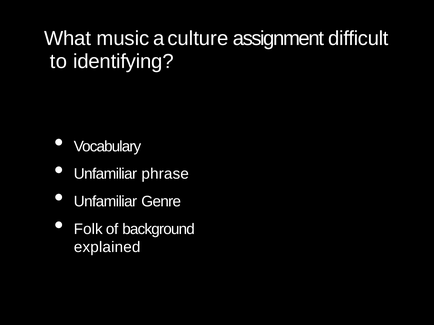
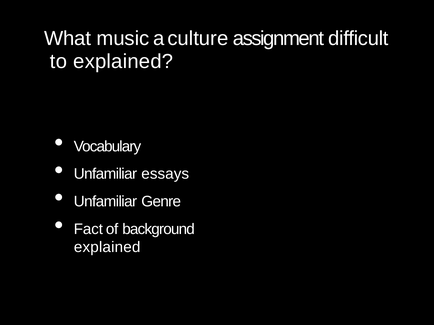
to identifying: identifying -> explained
phrase: phrase -> essays
Folk: Folk -> Fact
